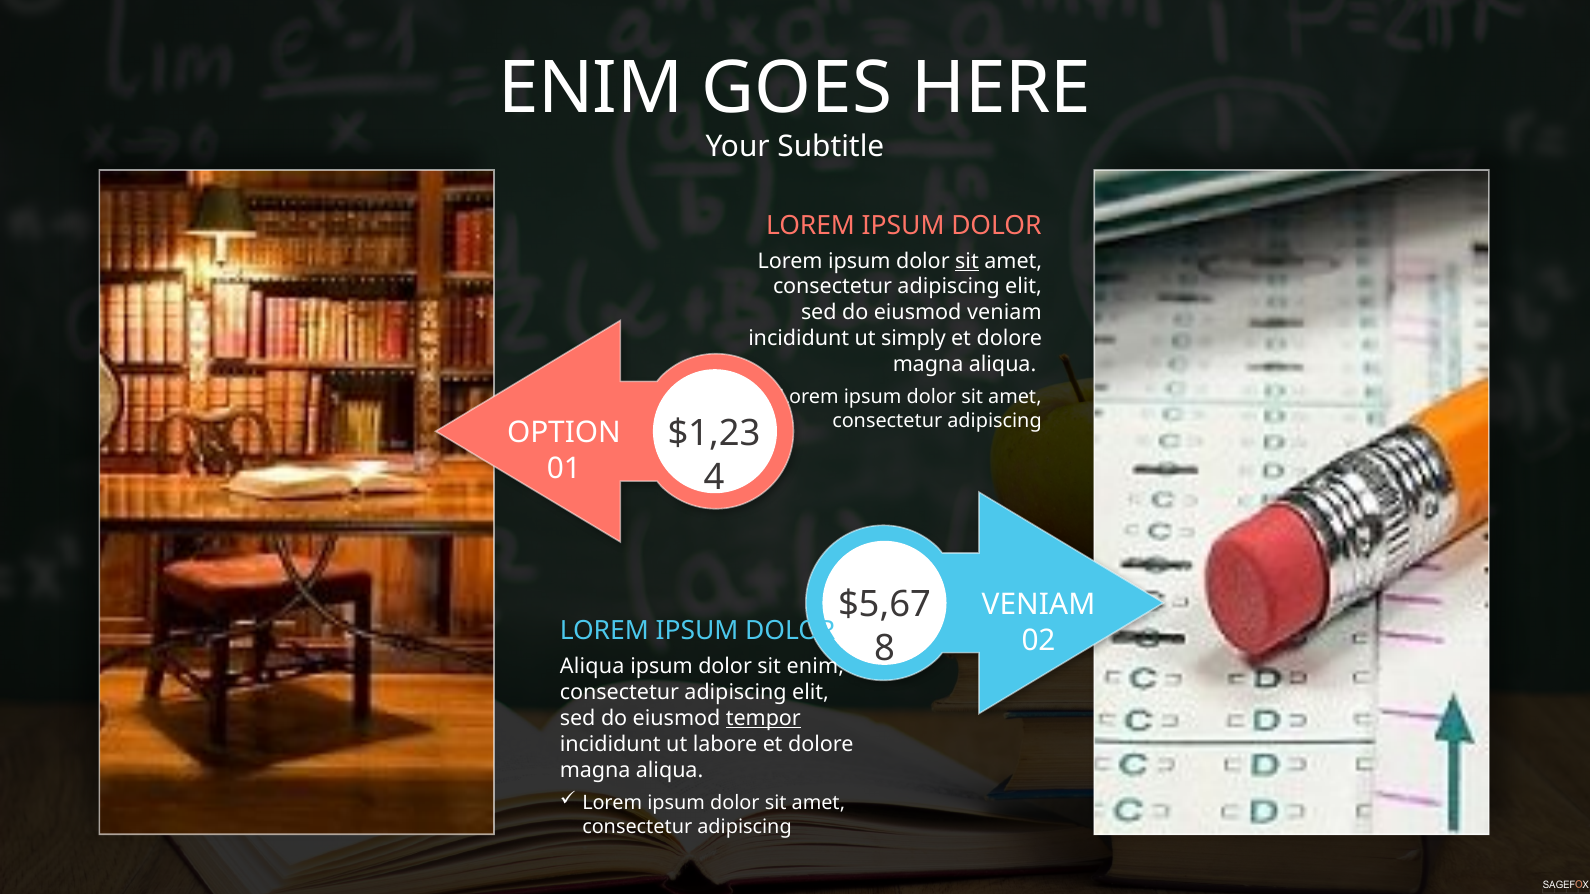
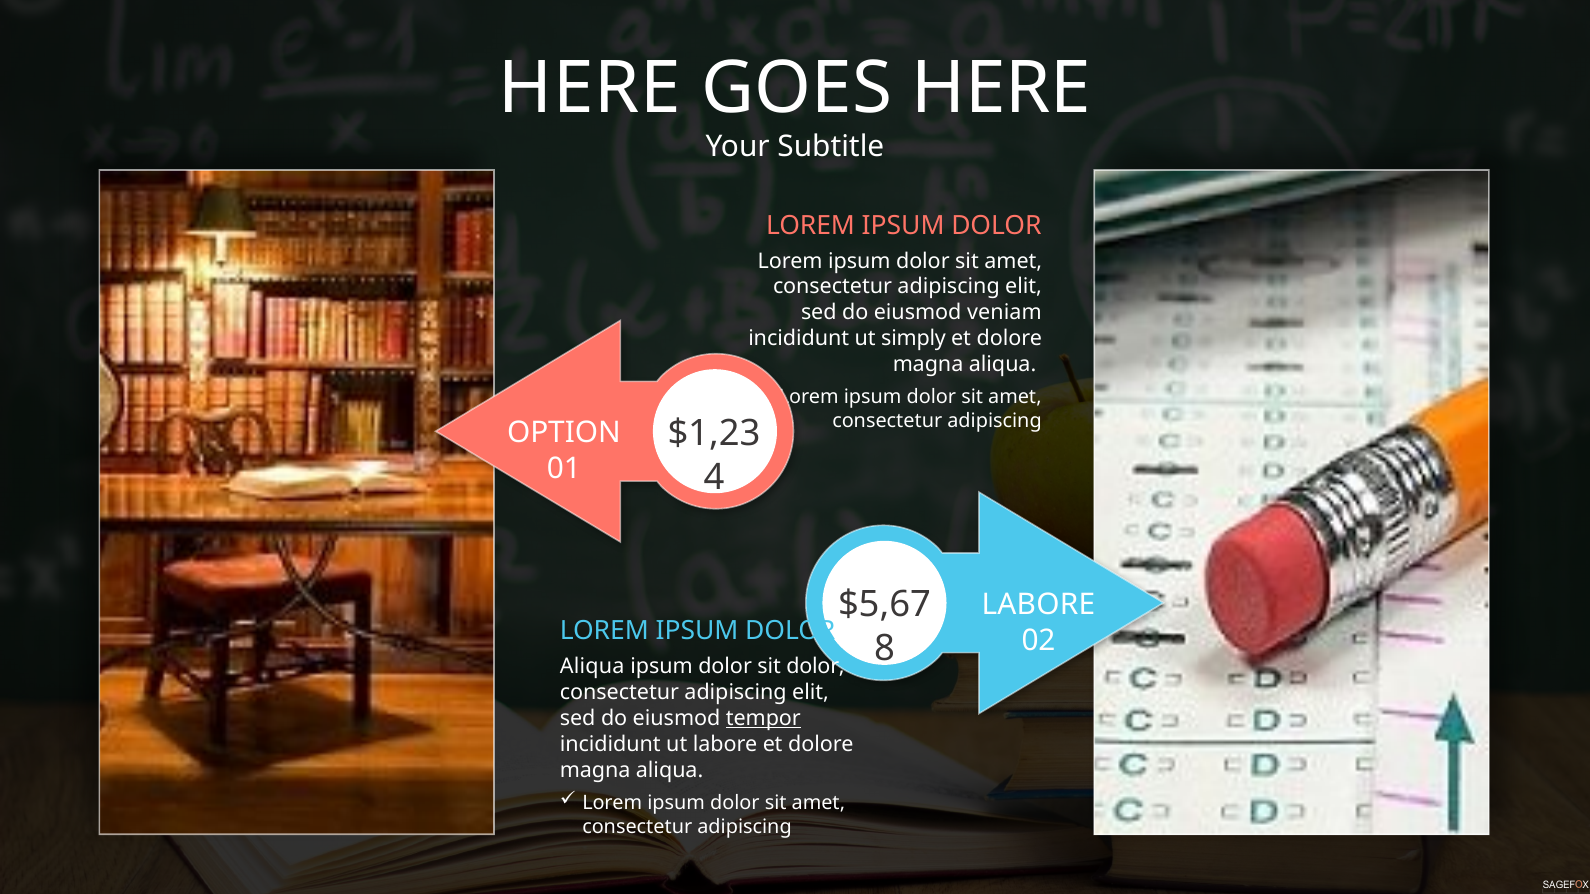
ENIM at (591, 88): ENIM -> HERE
sit at (967, 261) underline: present -> none
VENIAM at (1038, 605): VENIAM -> LABORE
sit enim: enim -> dolor
